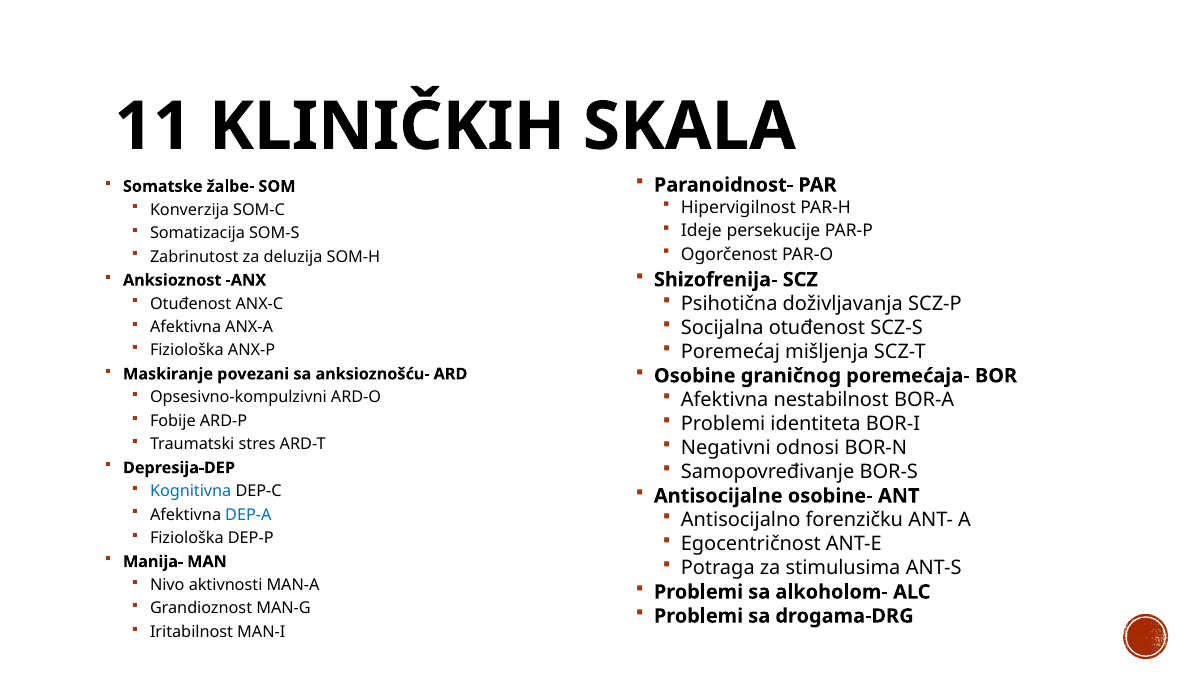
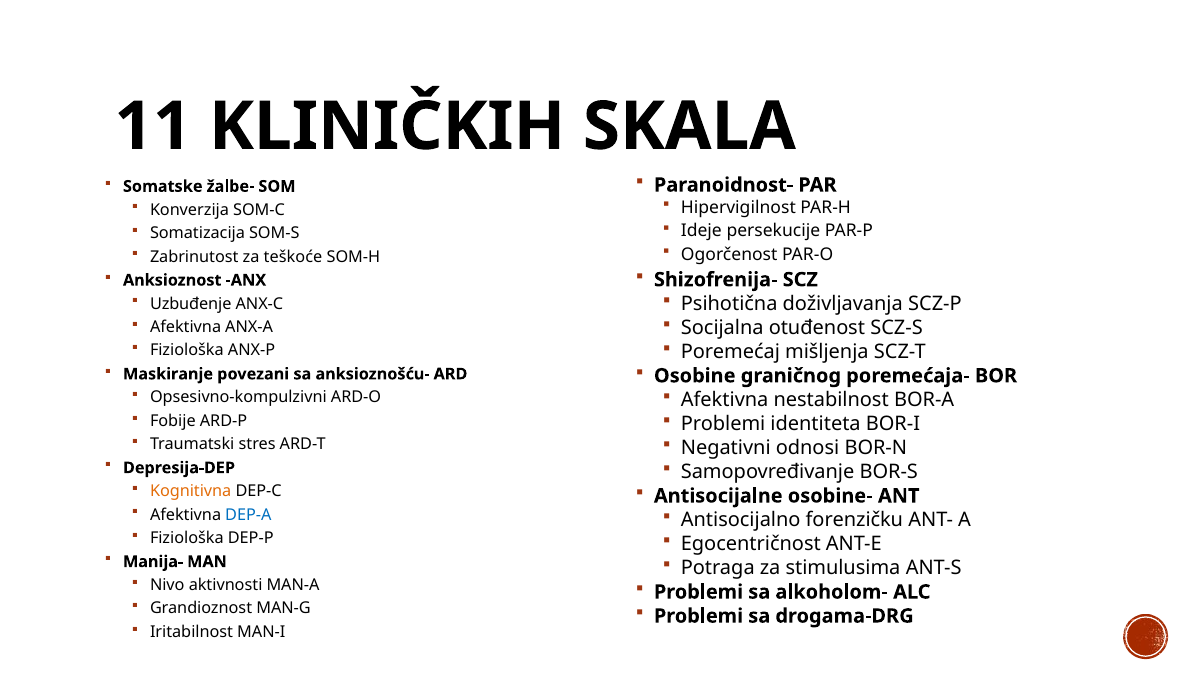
deluzija: deluzija -> teškoće
Otuđenost at (191, 303): Otuđenost -> Uzbuđenje
Kognitivna colour: blue -> orange
